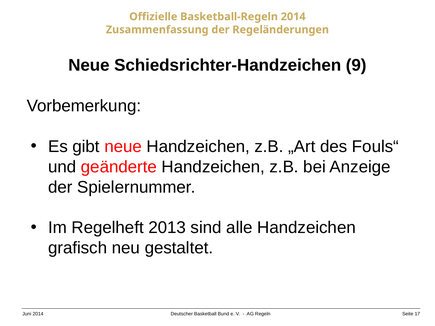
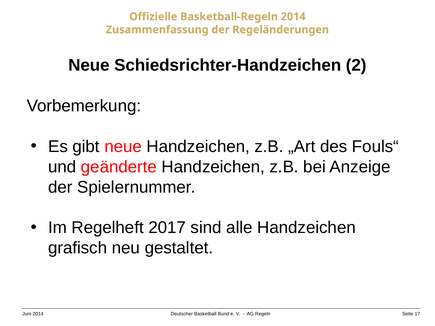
9: 9 -> 2
2013: 2013 -> 2017
